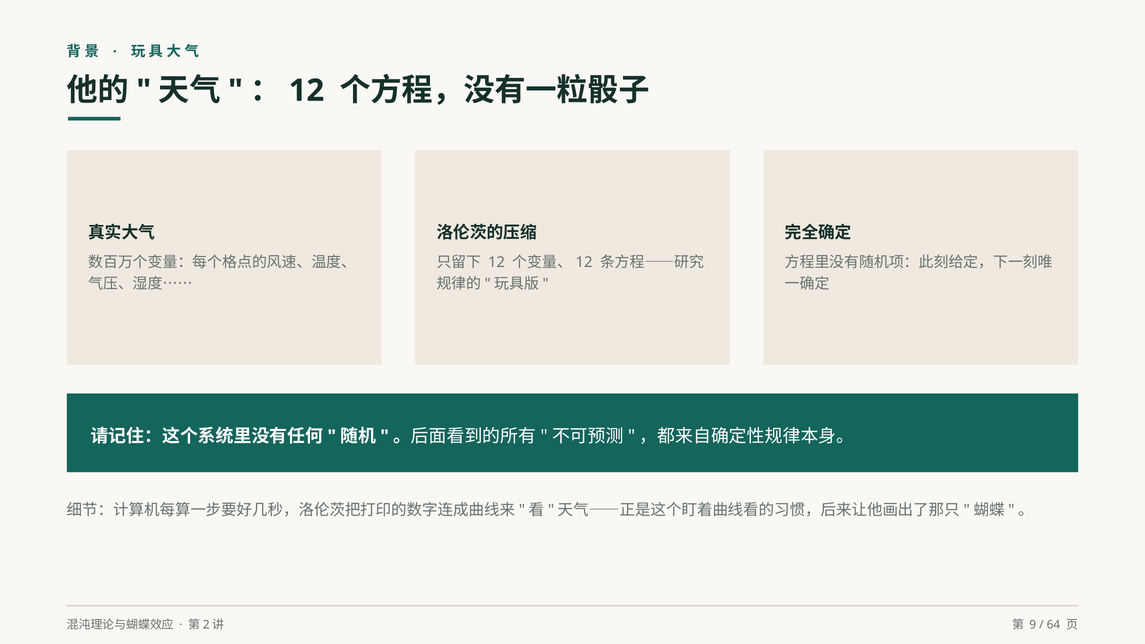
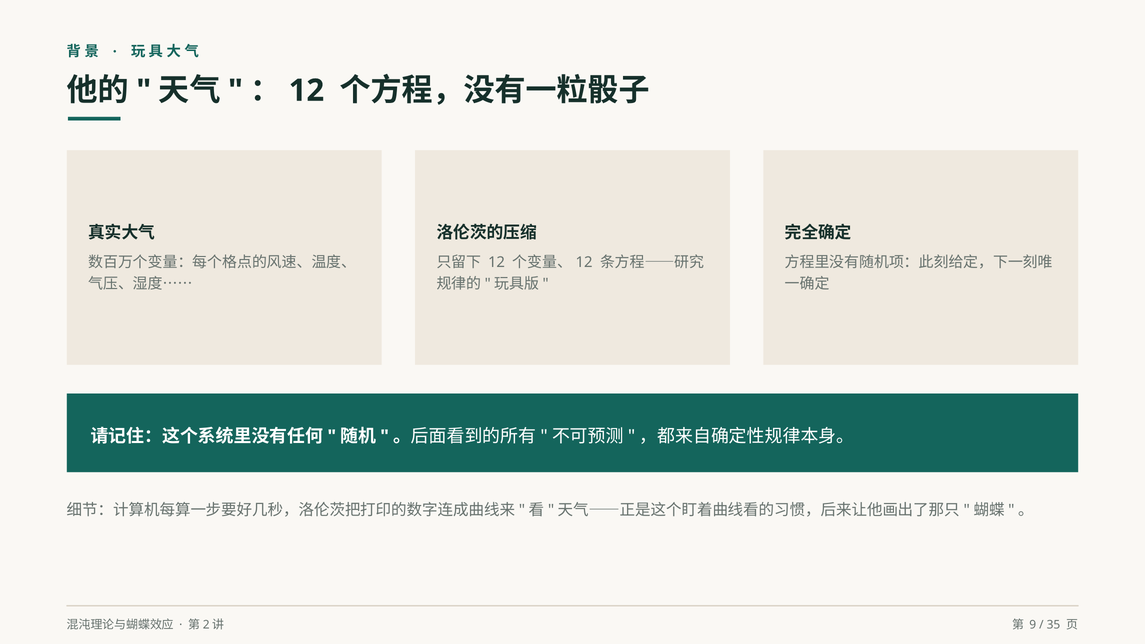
64: 64 -> 35
